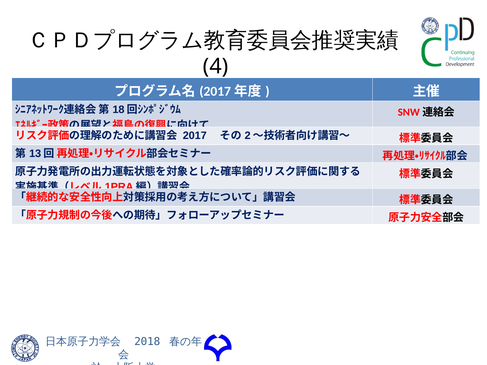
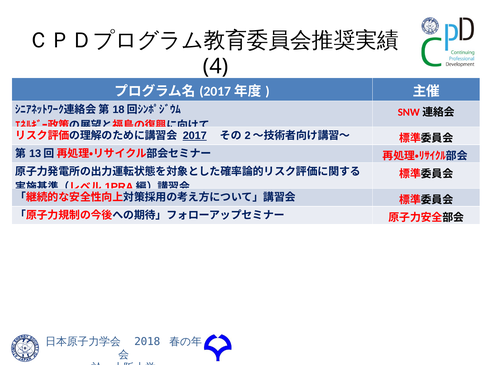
2017 underline: none -> present
